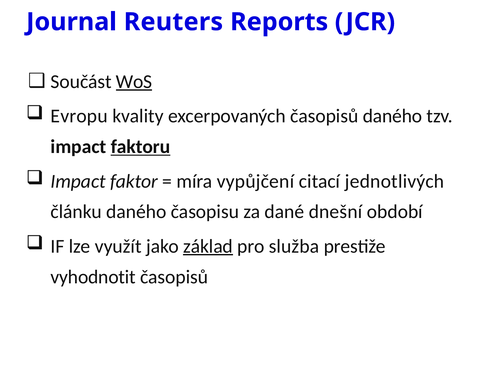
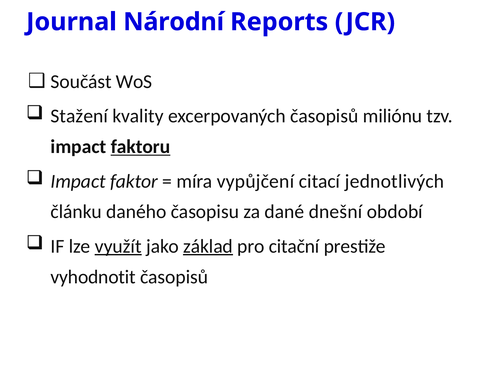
Reuters: Reuters -> Národní
WoS underline: present -> none
Evropu: Evropu -> Stažení
časopisů daného: daného -> miliónu
využít underline: none -> present
služba: služba -> citační
